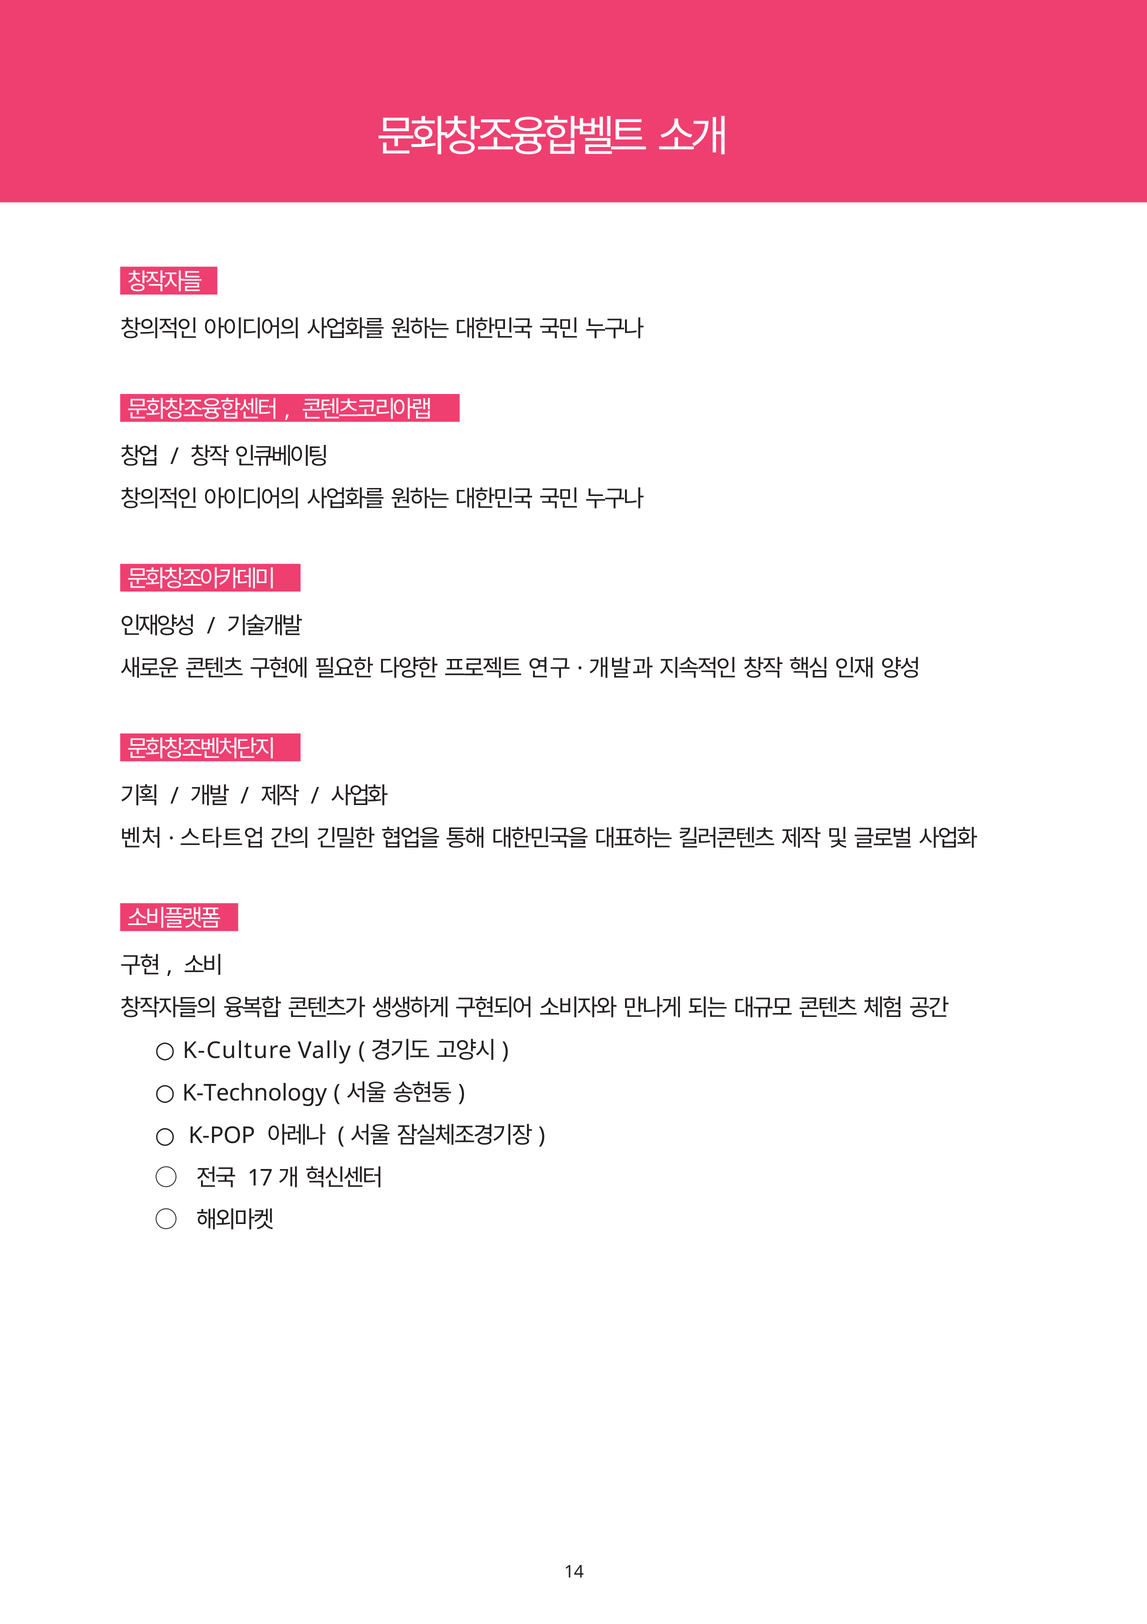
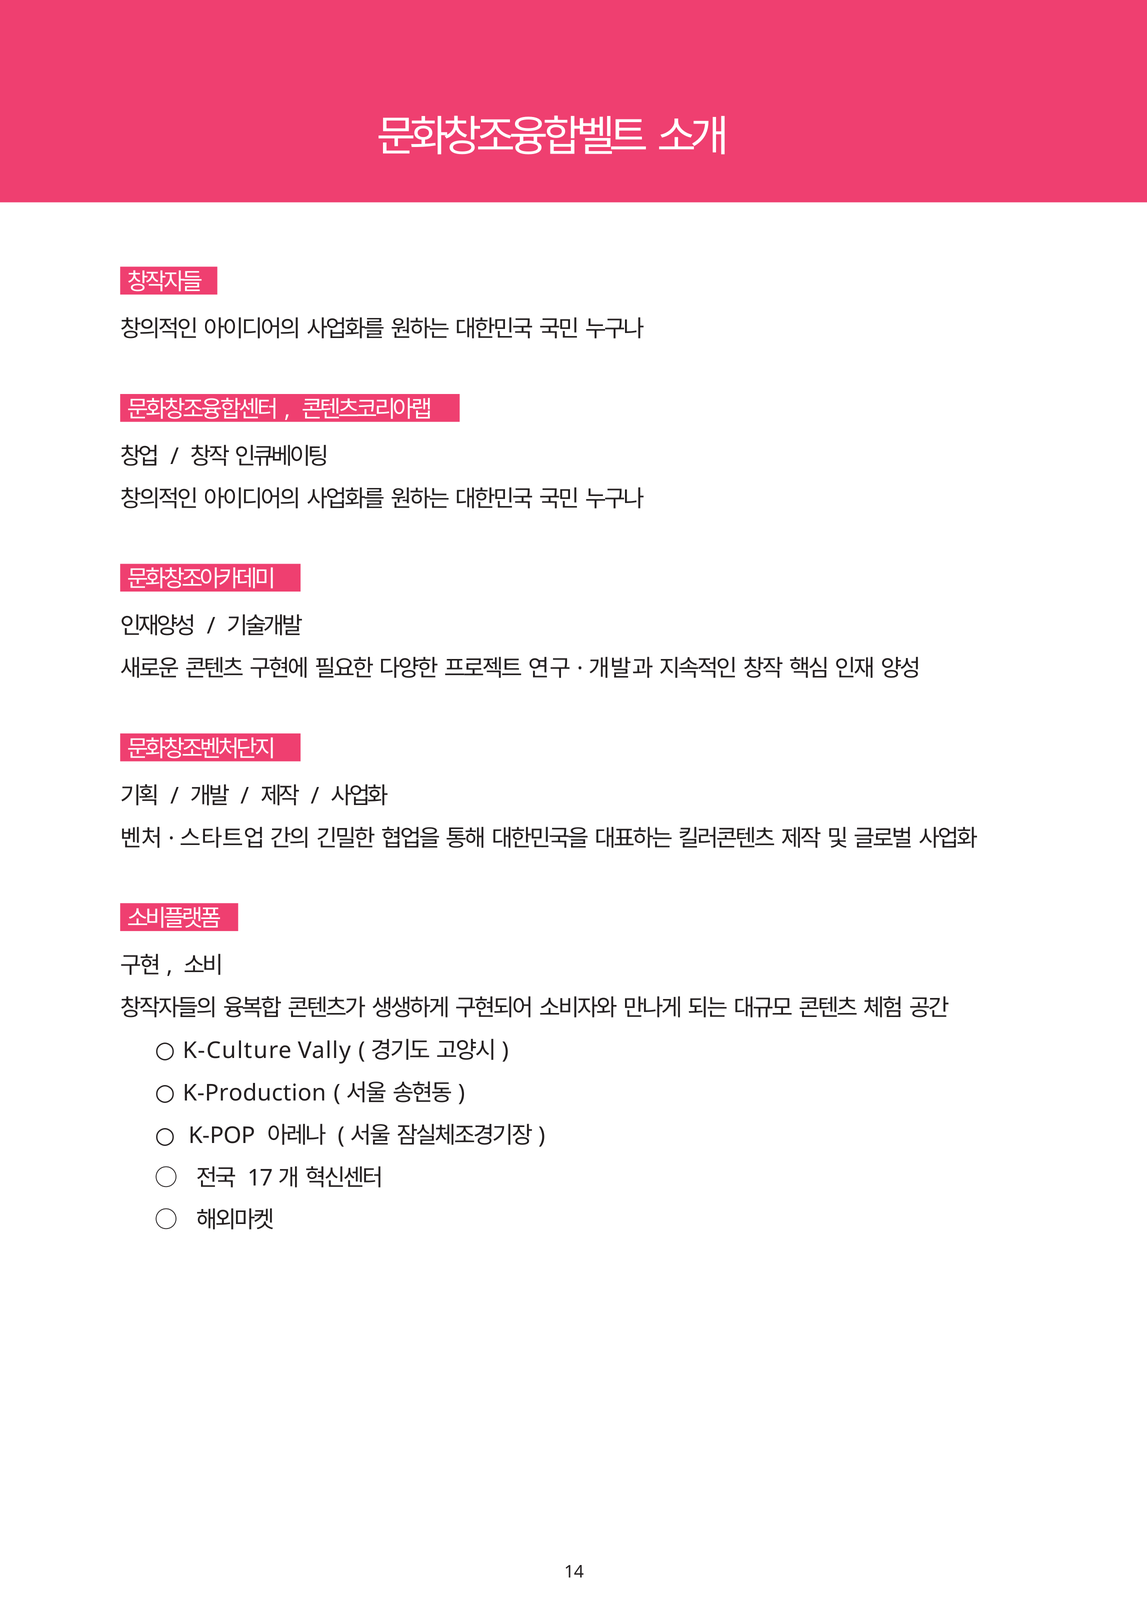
K-Technology: K-Technology -> K-Production
